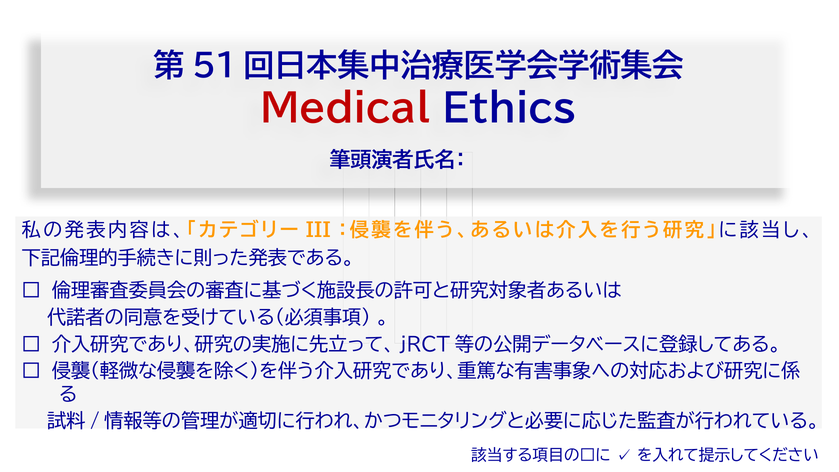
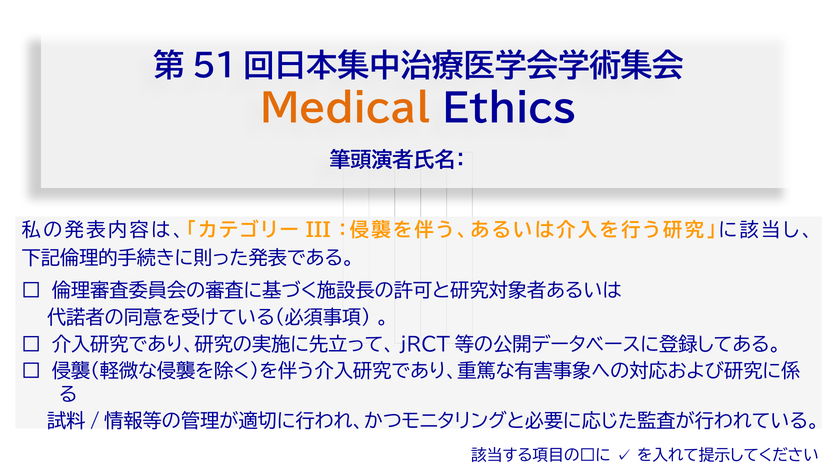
Medical colour: red -> orange
